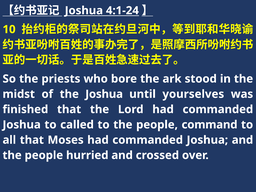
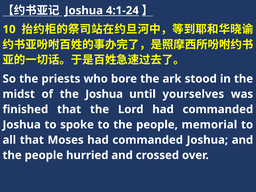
called: called -> spoke
command: command -> memorial
